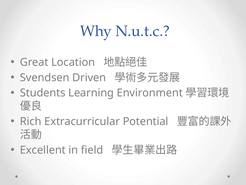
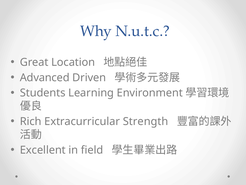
Svendsen: Svendsen -> Advanced
Potential: Potential -> Strength
